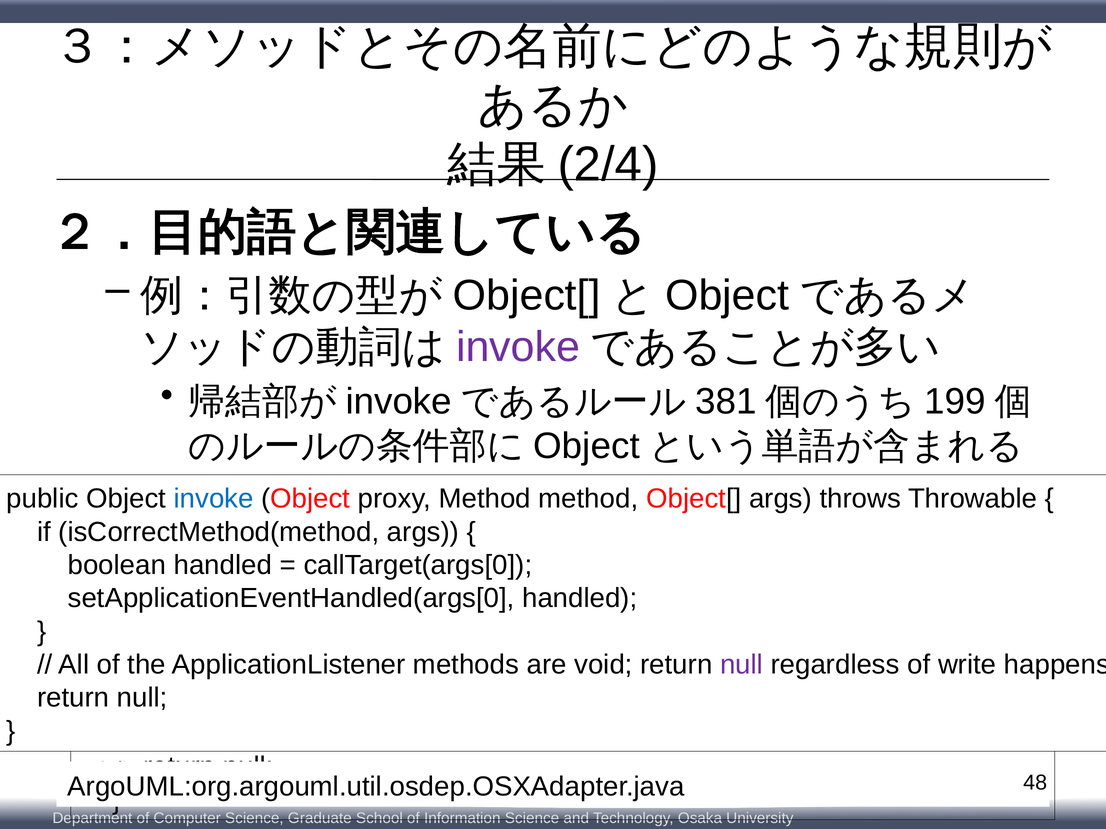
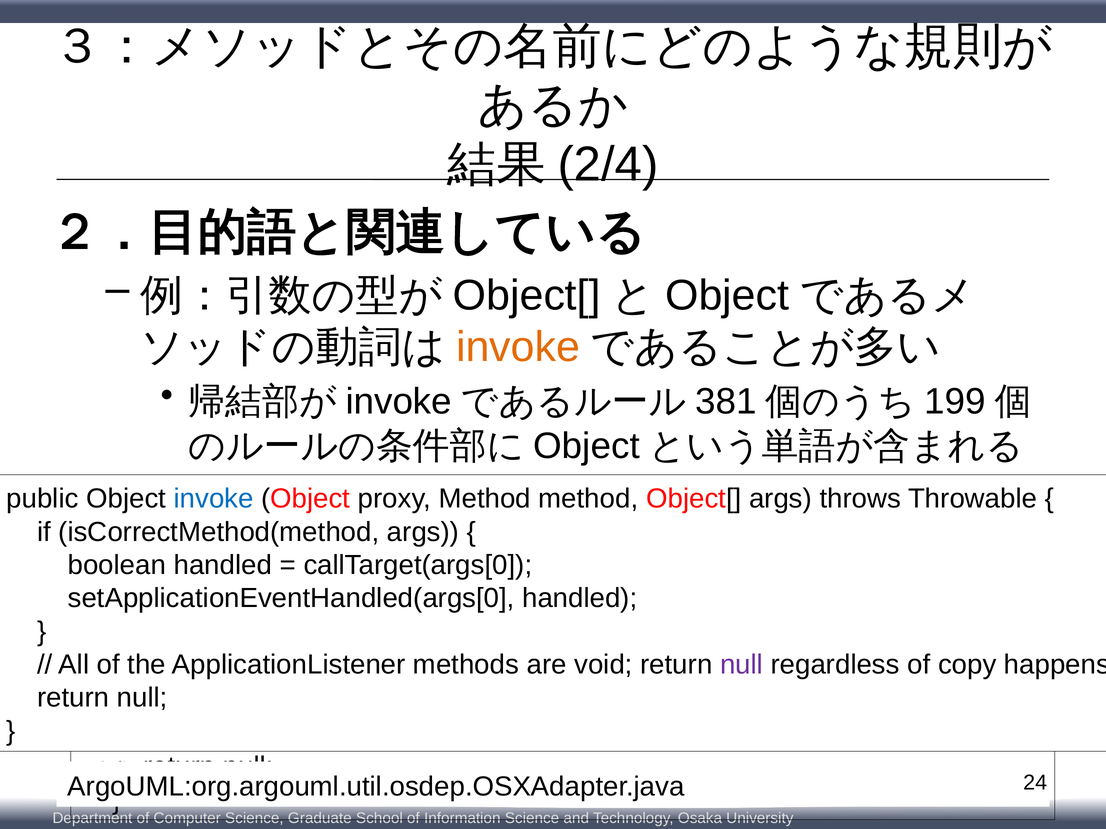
invoke at (518, 347) colour: purple -> orange
write: write -> copy
48: 48 -> 24
